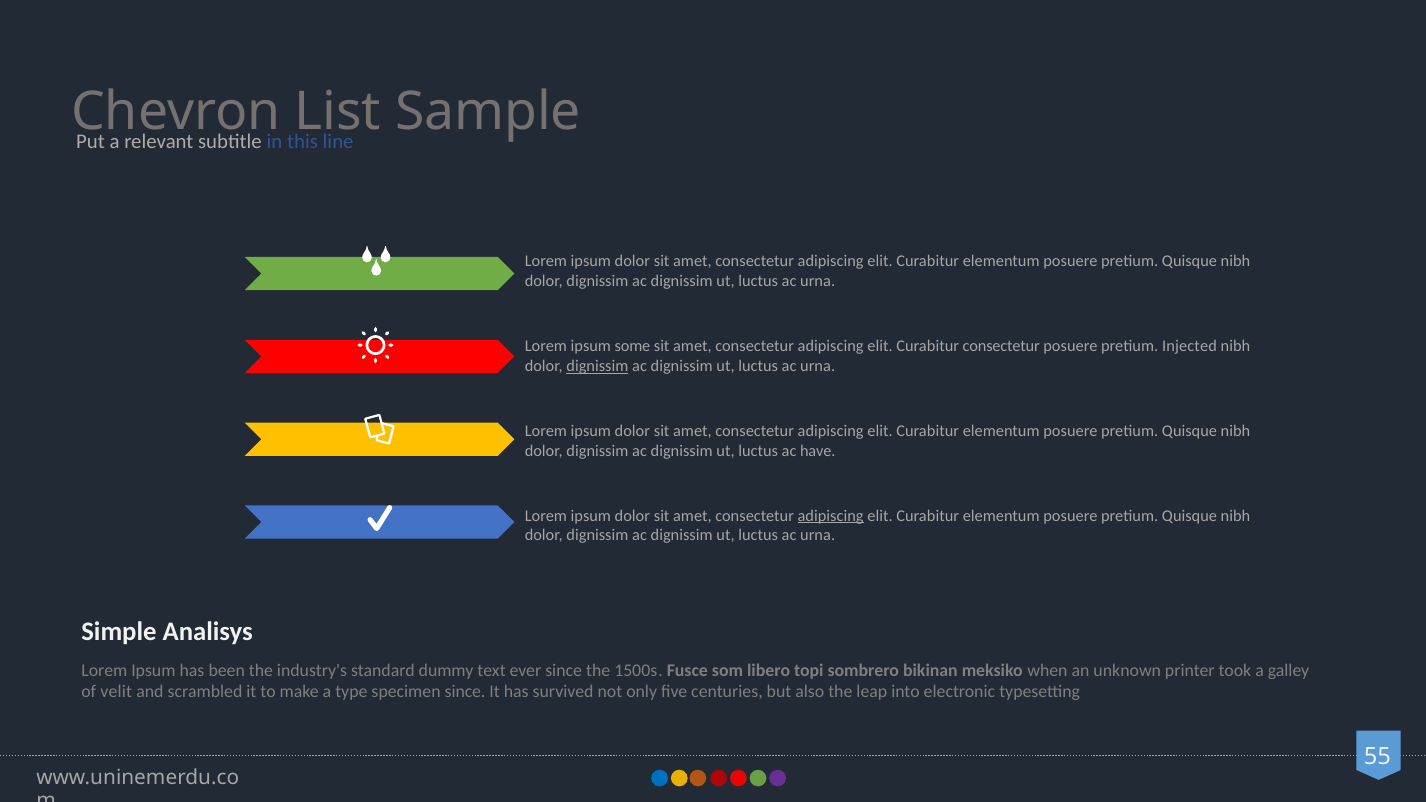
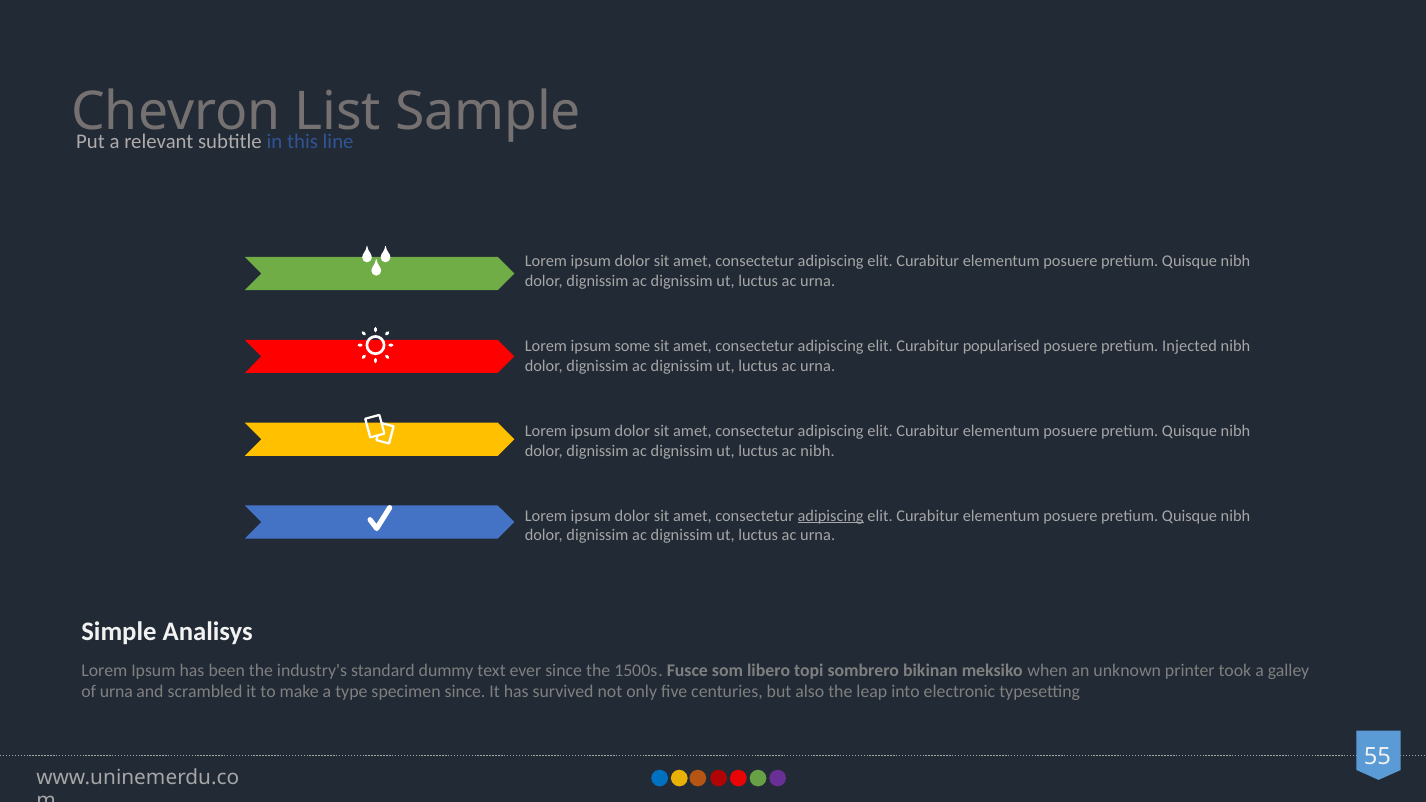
Curabitur consectetur: consectetur -> popularised
dignissim at (597, 366) underline: present -> none
ac have: have -> nibh
of velit: velit -> urna
